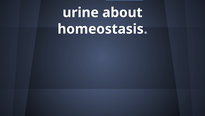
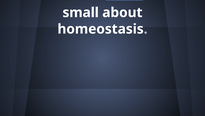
urine: urine -> small
